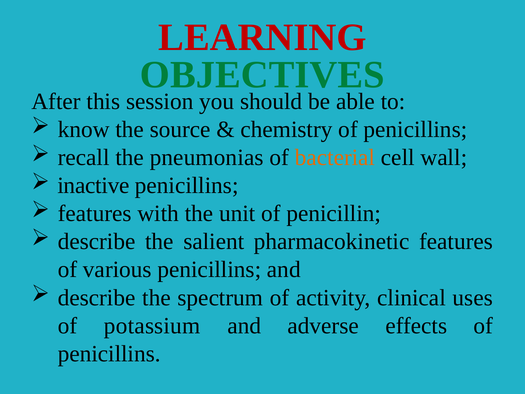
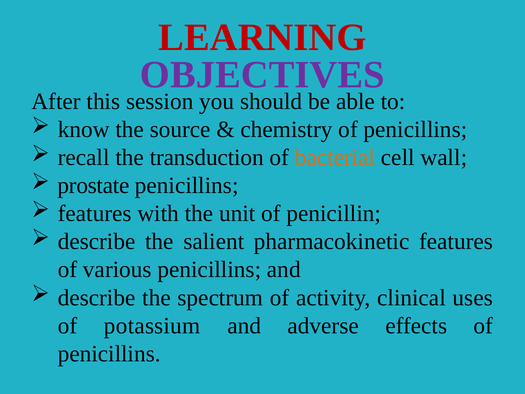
OBJECTIVES colour: green -> purple
pneumonias: pneumonias -> transduction
inactive: inactive -> prostate
